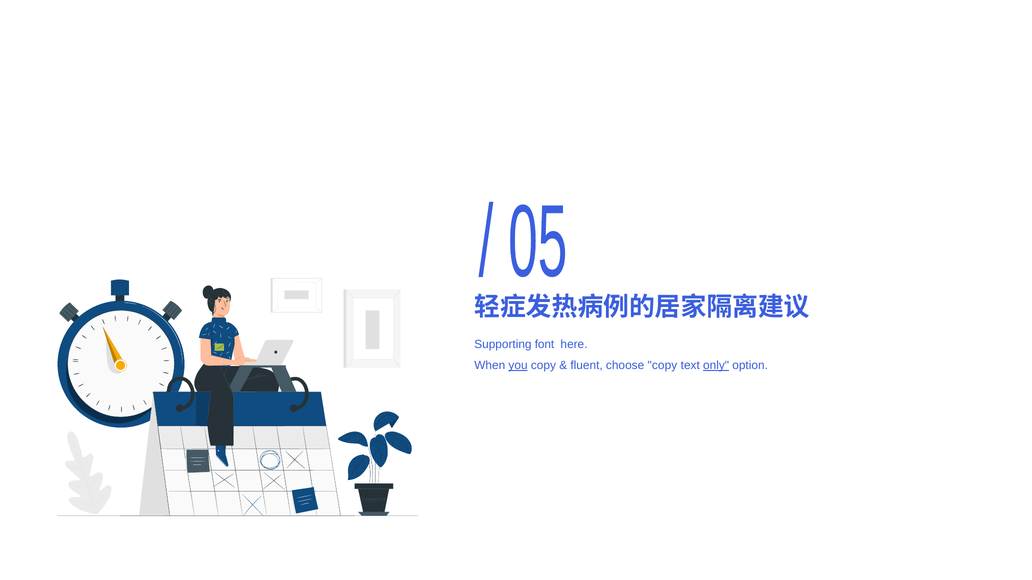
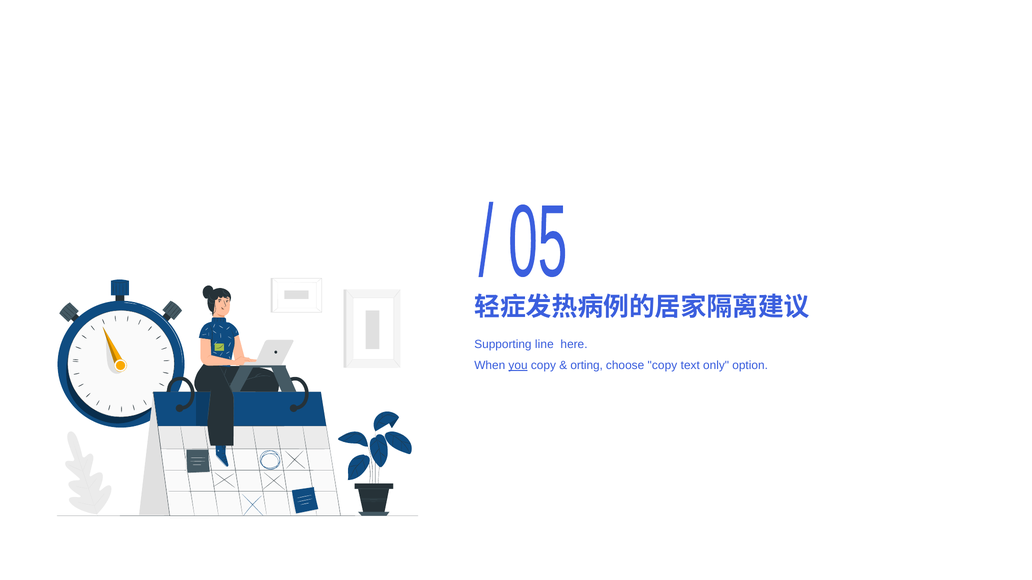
font: font -> line
fluent: fluent -> orting
only underline: present -> none
